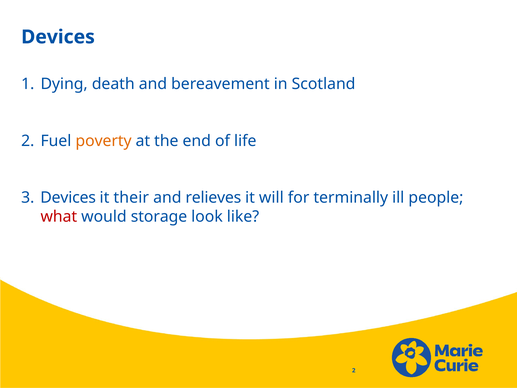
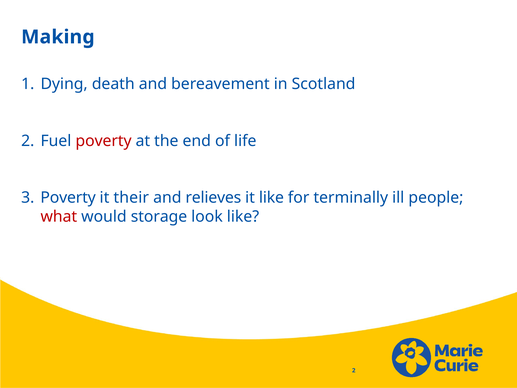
Devices at (58, 37): Devices -> Making
poverty at (104, 141) colour: orange -> red
Devices at (68, 198): Devices -> Poverty
it will: will -> like
